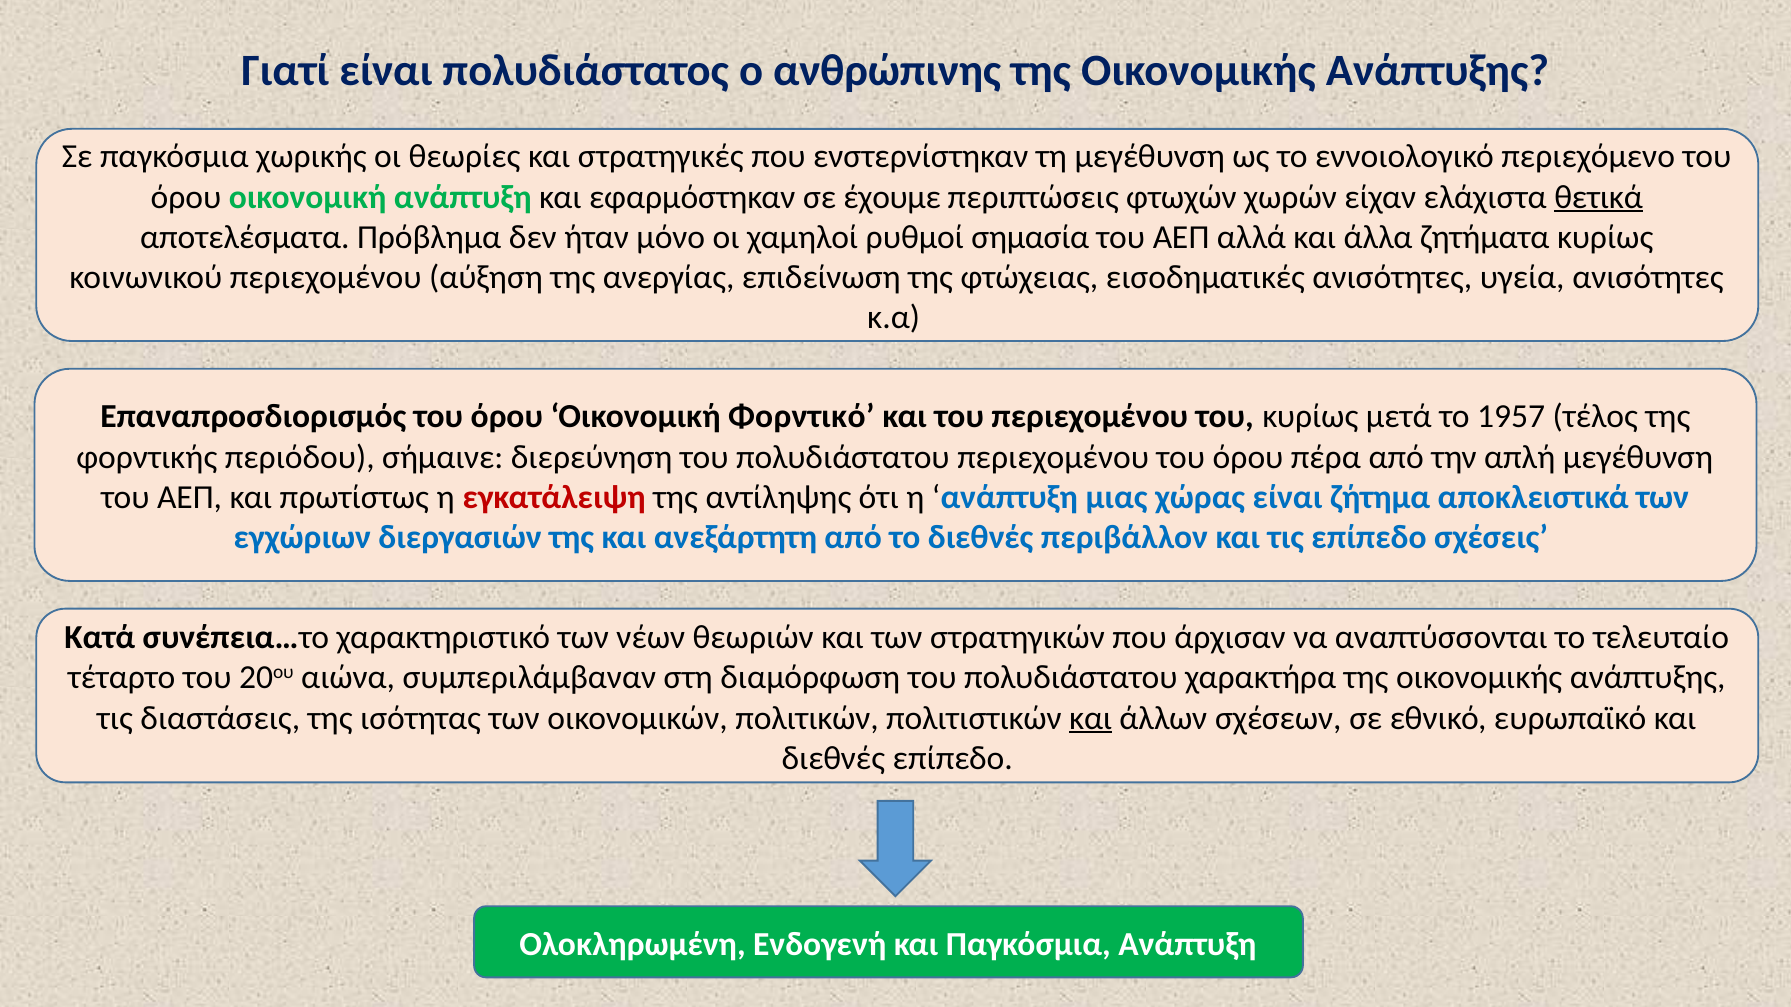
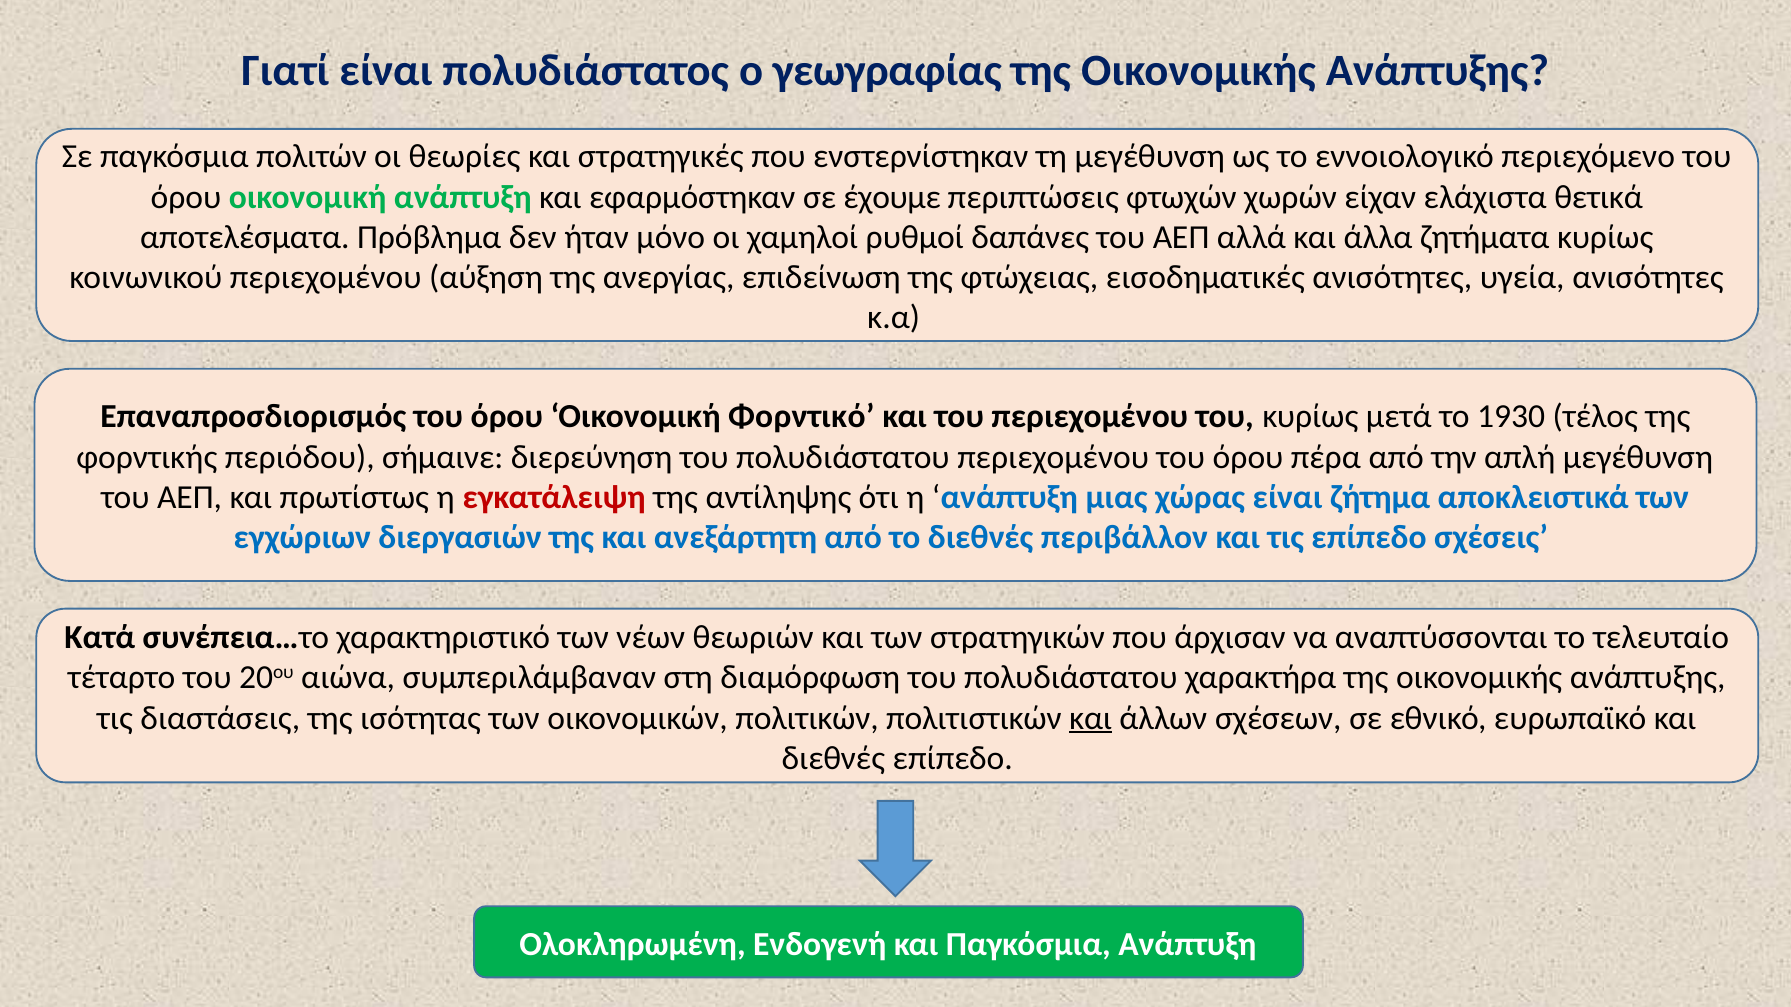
ανθρώπινης: ανθρώπινης -> γεωγραφίας
χωρικής: χωρικής -> πολιτών
θετικά underline: present -> none
σημασία: σημασία -> δαπάνες
1957: 1957 -> 1930
